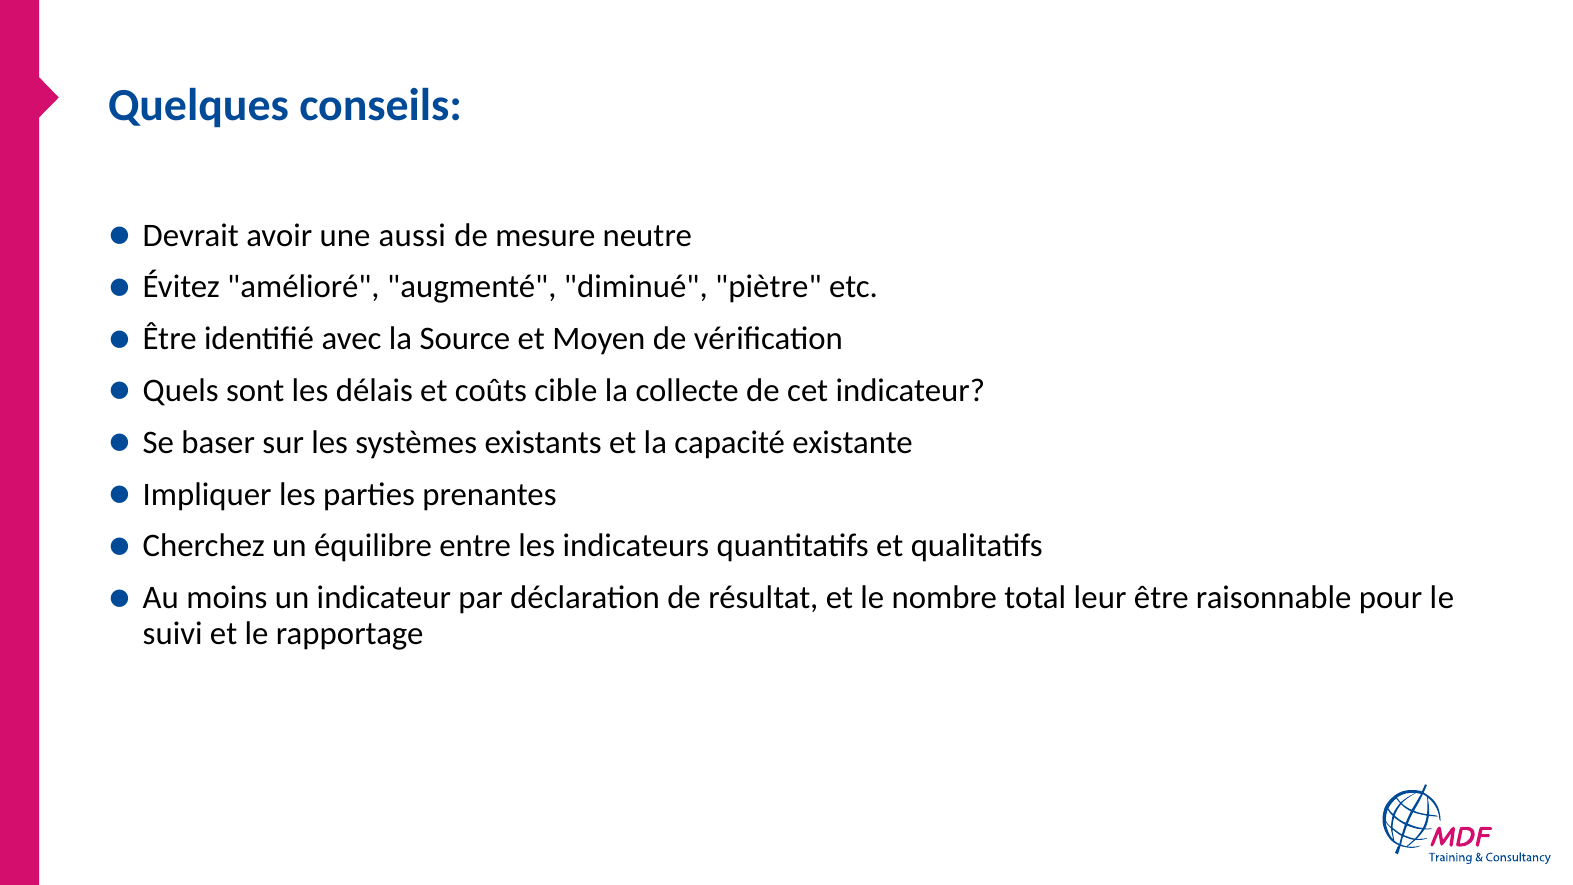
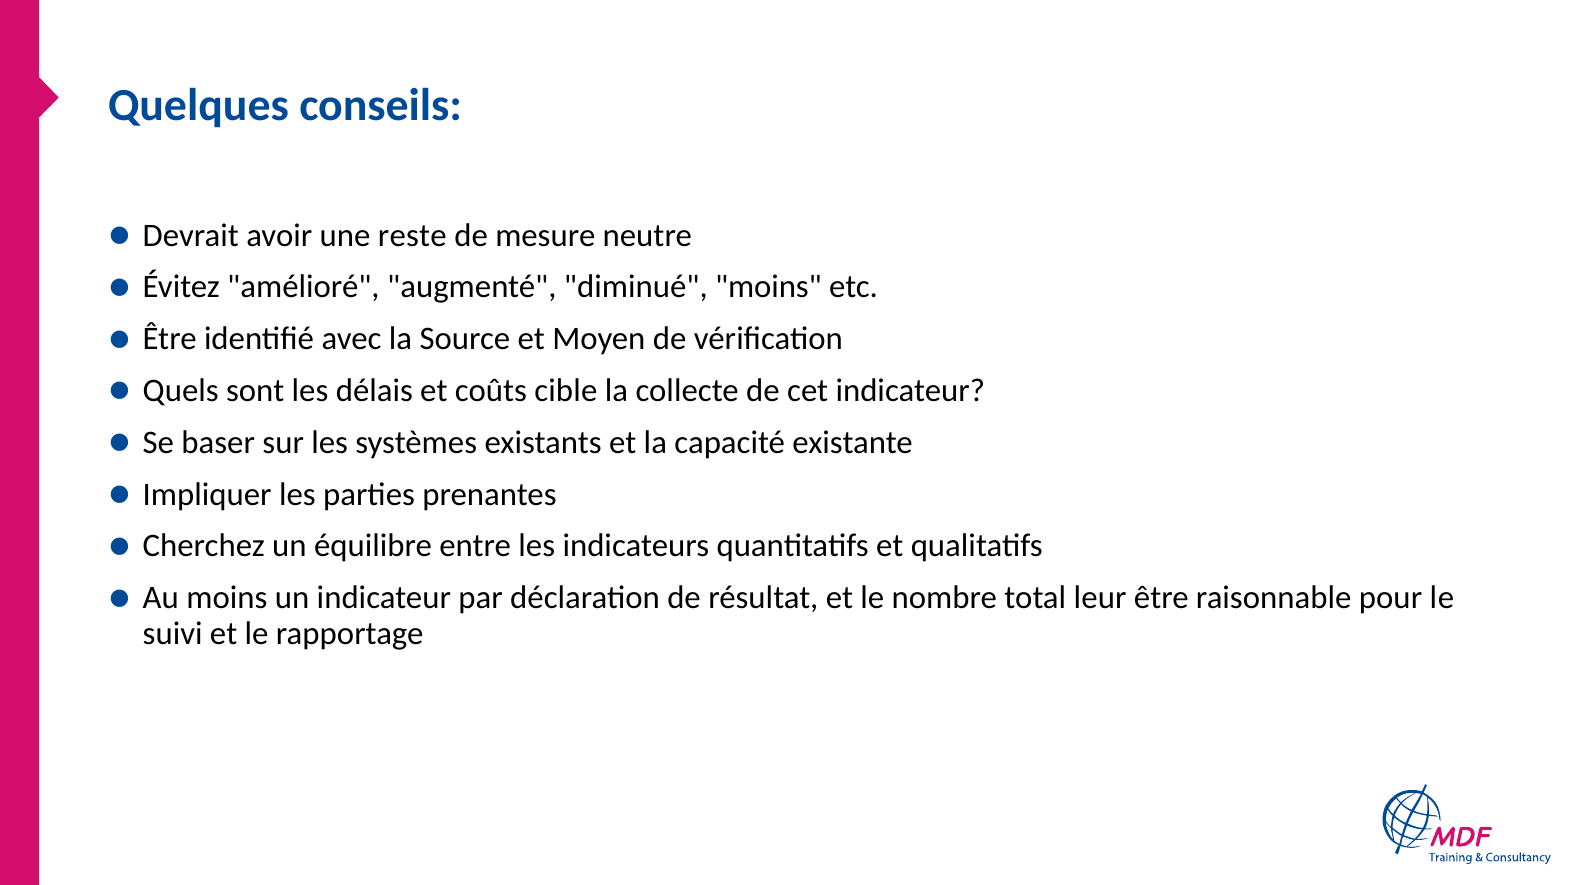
aussi: aussi -> reste
diminué piètre: piètre -> moins
